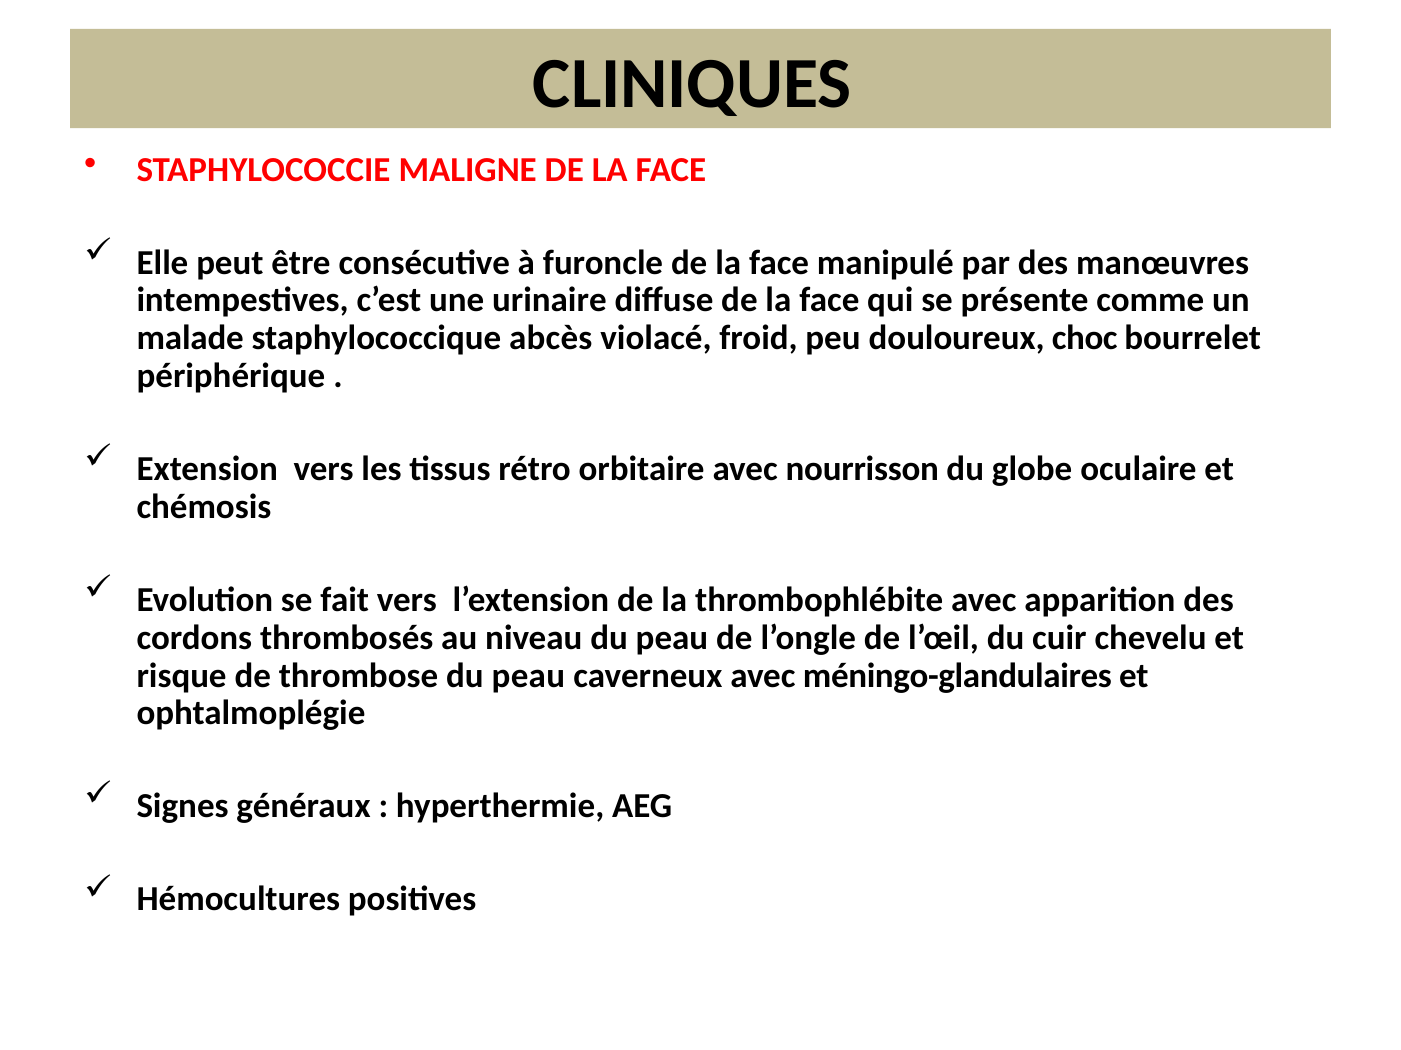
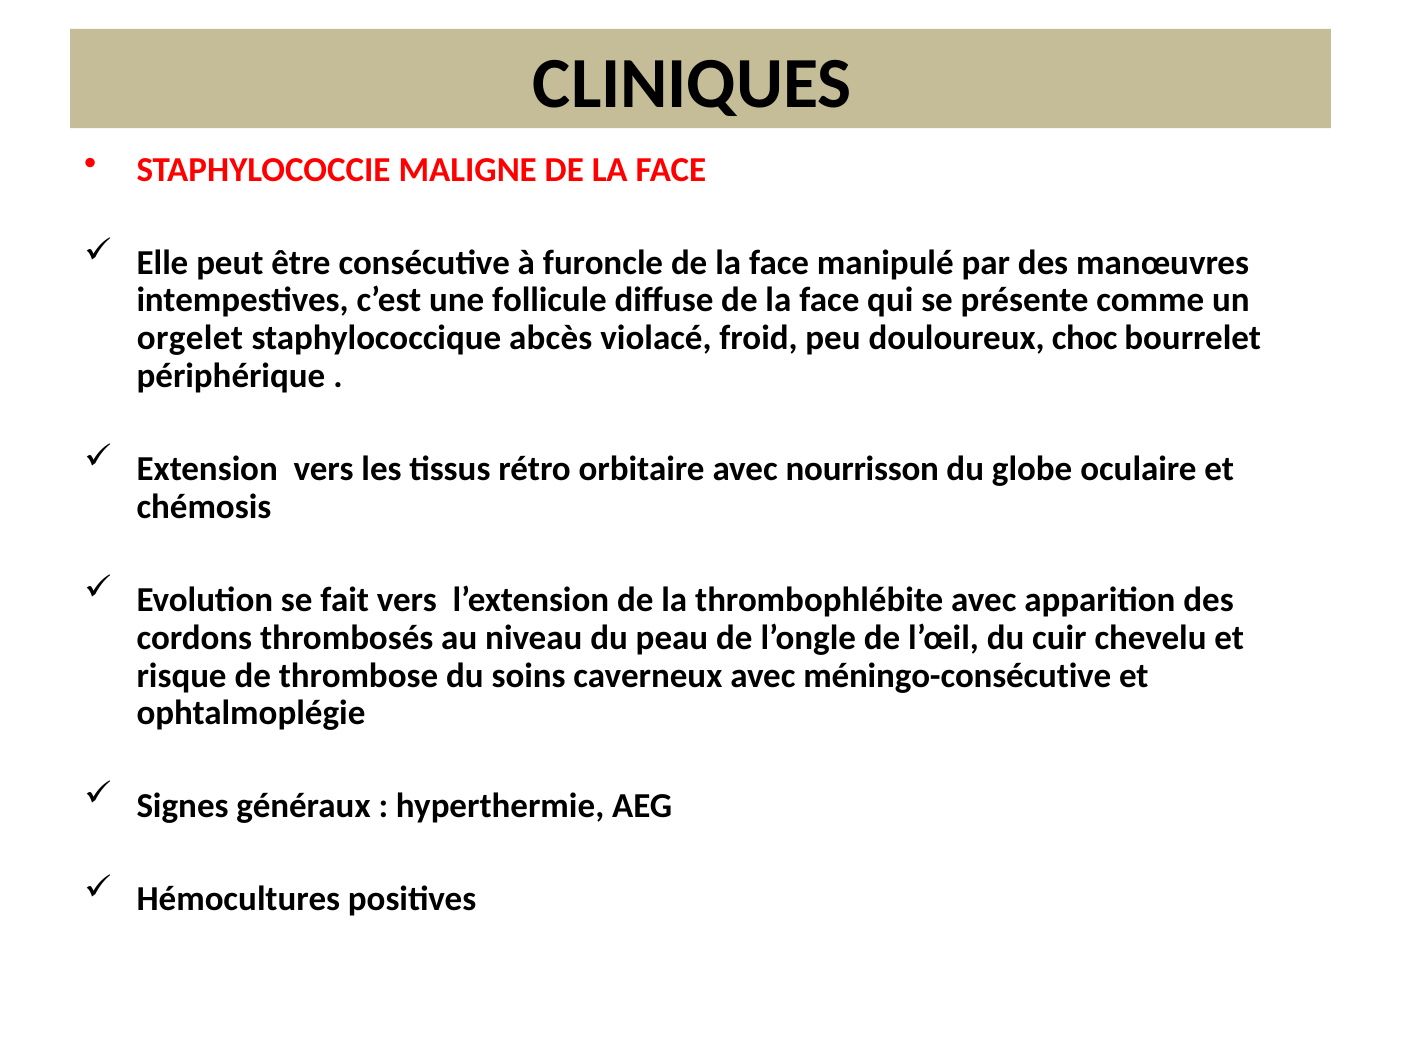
urinaire: urinaire -> follicule
malade: malade -> orgelet
thrombose du peau: peau -> soins
méningo-glandulaires: méningo-glandulaires -> méningo-consécutive
